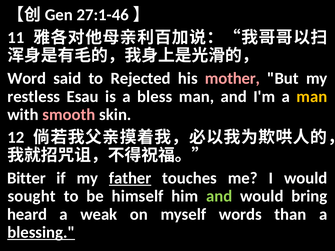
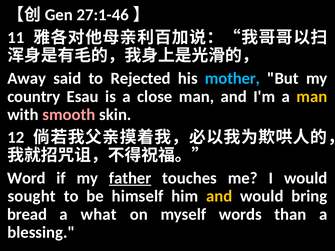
Word: Word -> Away
mother colour: pink -> light blue
restless: restless -> country
bless: bless -> close
Bitter: Bitter -> Word
and at (219, 196) colour: light green -> yellow
heard: heard -> bread
weak: weak -> what
blessing underline: present -> none
